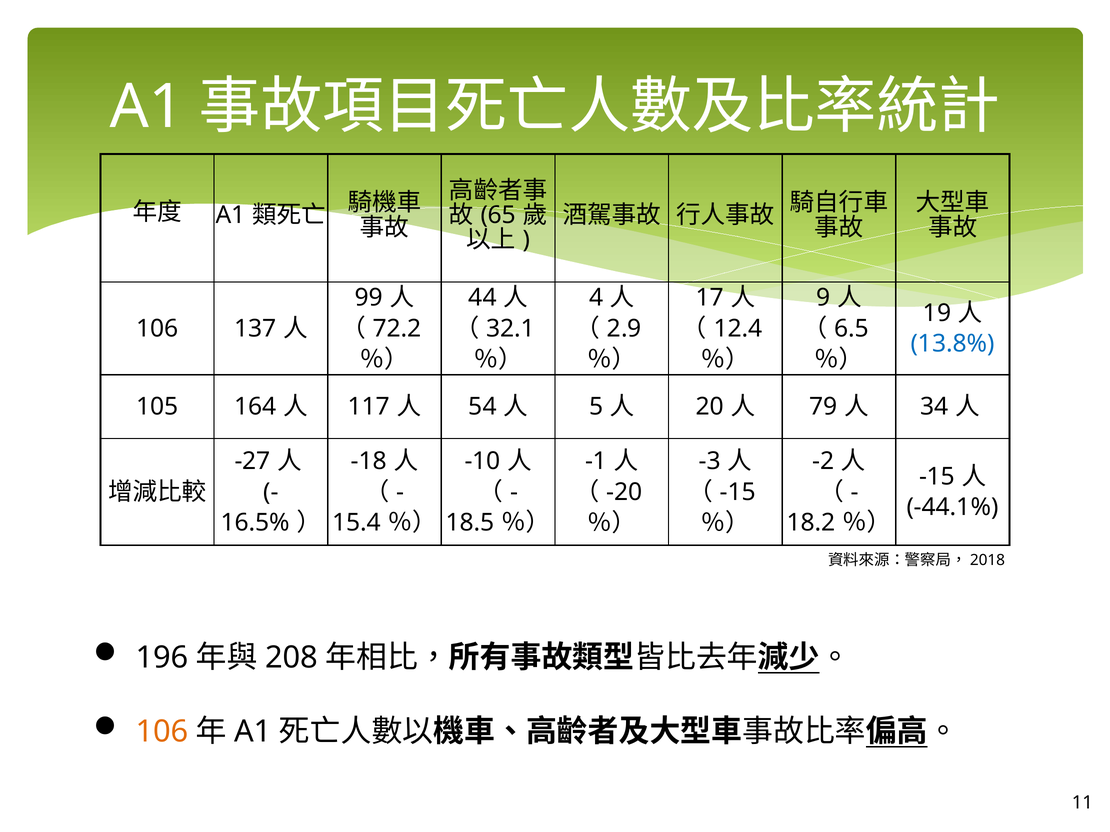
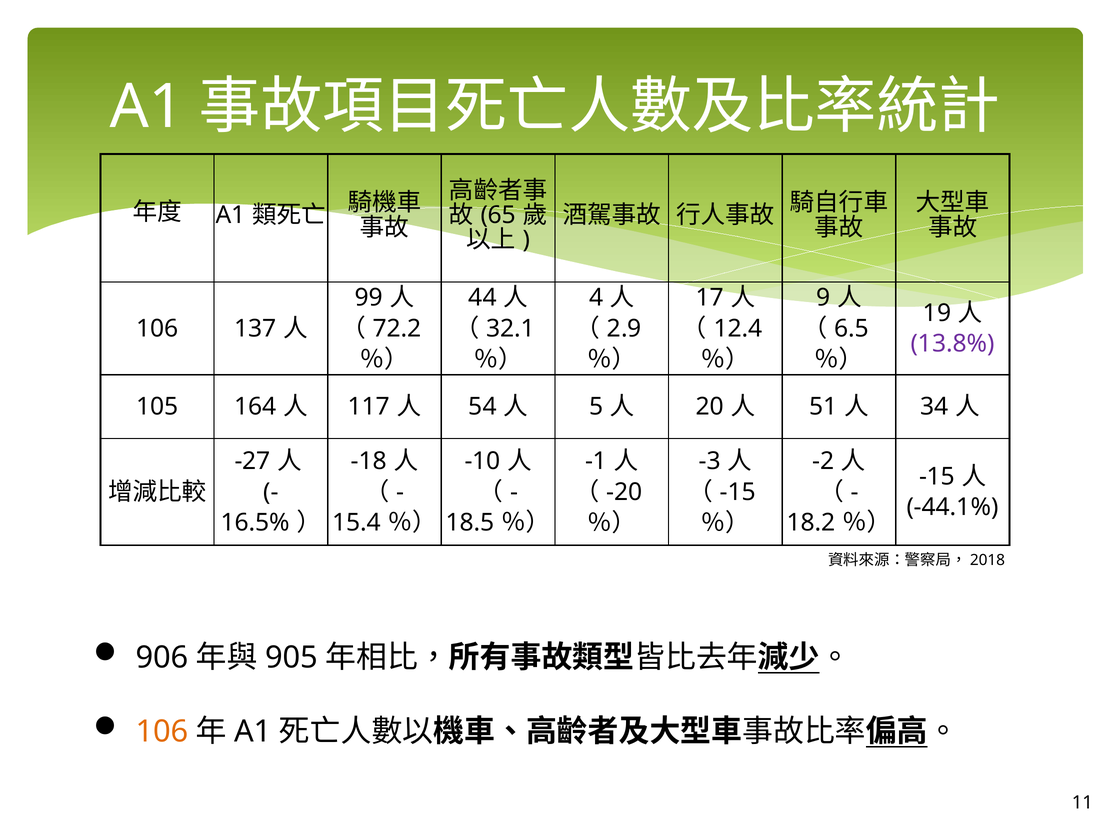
13.8% colour: blue -> purple
79: 79 -> 51
196: 196 -> 906
208: 208 -> 905
